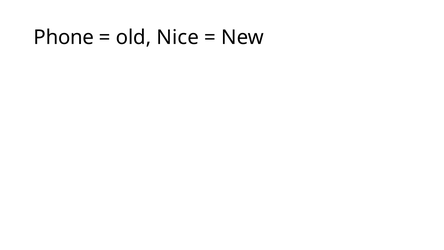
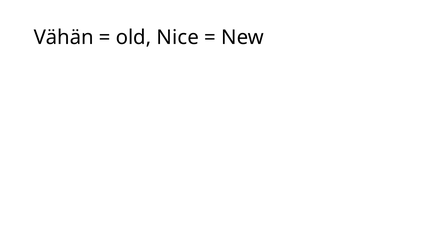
Phone: Phone -> Vähän
